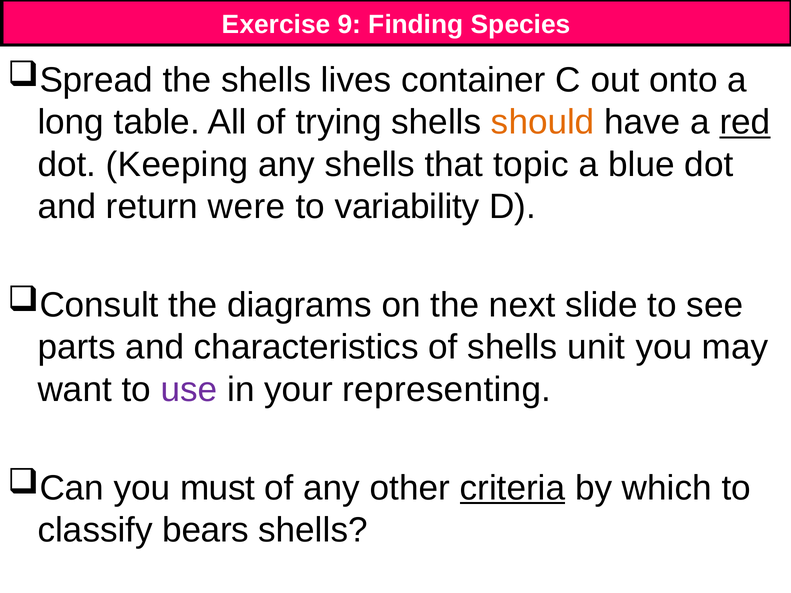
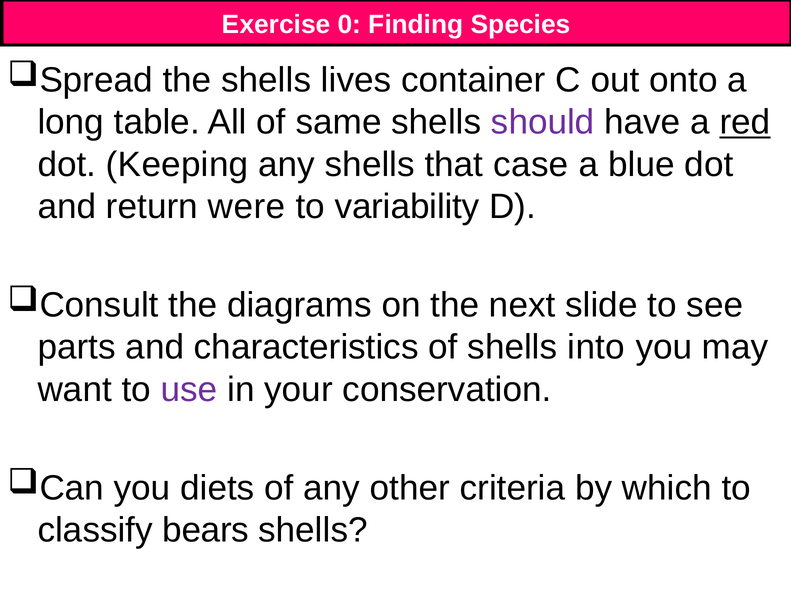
9: 9 -> 0
trying: trying -> same
should colour: orange -> purple
topic: topic -> case
unit: unit -> into
representing: representing -> conservation
must: must -> diets
criteria underline: present -> none
